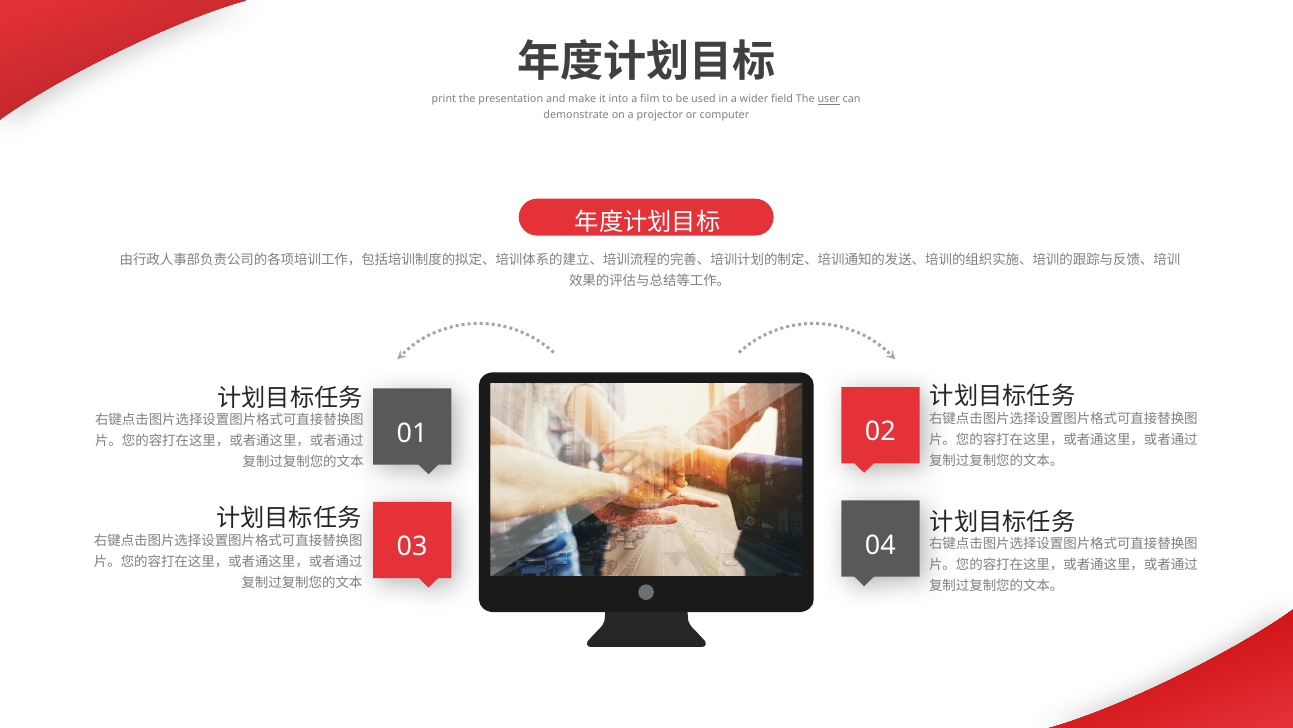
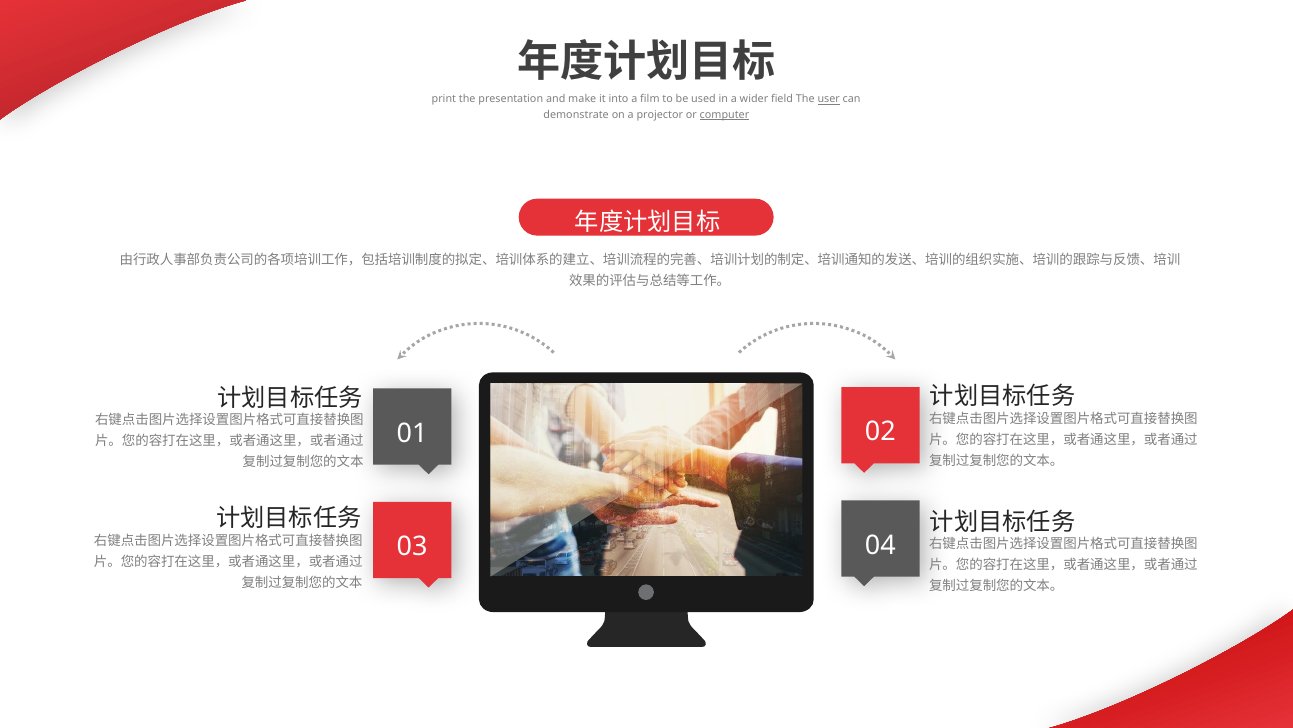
computer underline: none -> present
